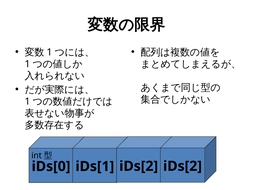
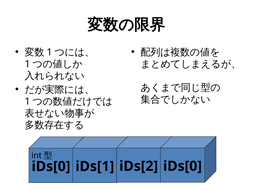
iDs[2 iDs[2: iDs[2 -> iDs[0
